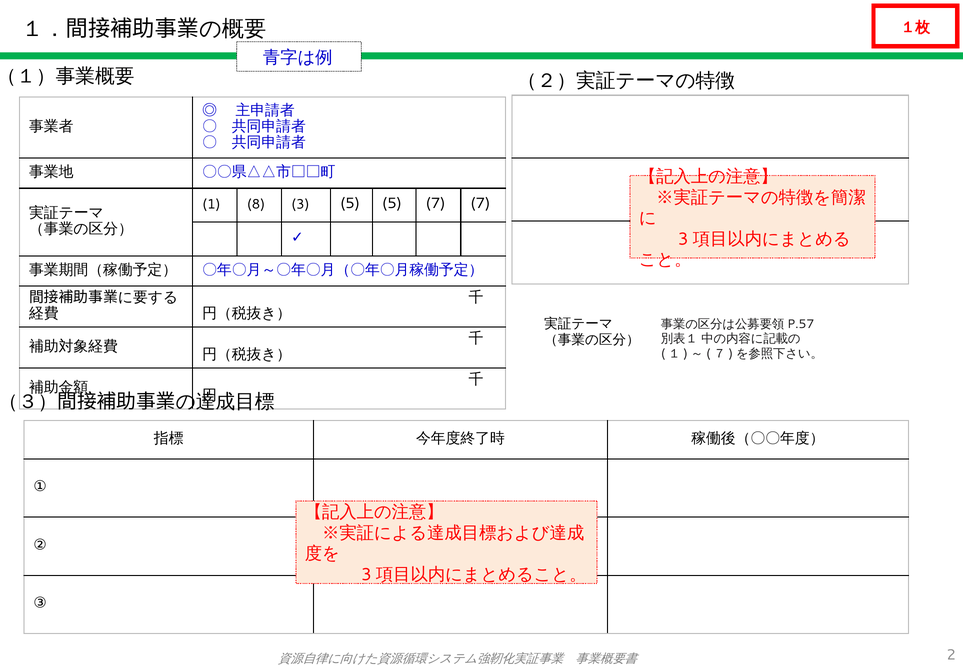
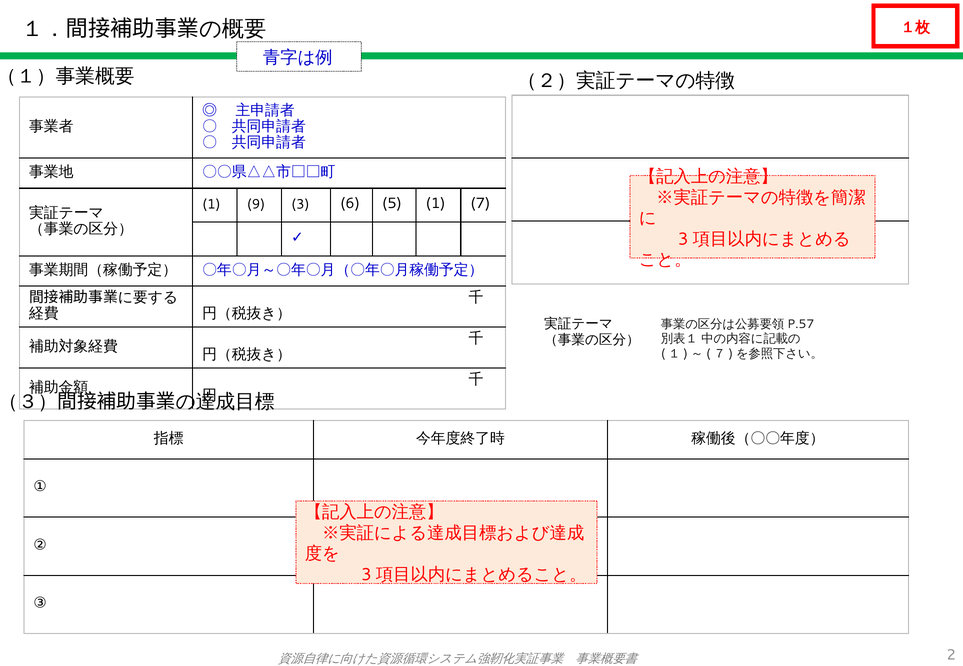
8: 8 -> 9
3 5: 5 -> 6
5 7: 7 -> 1
